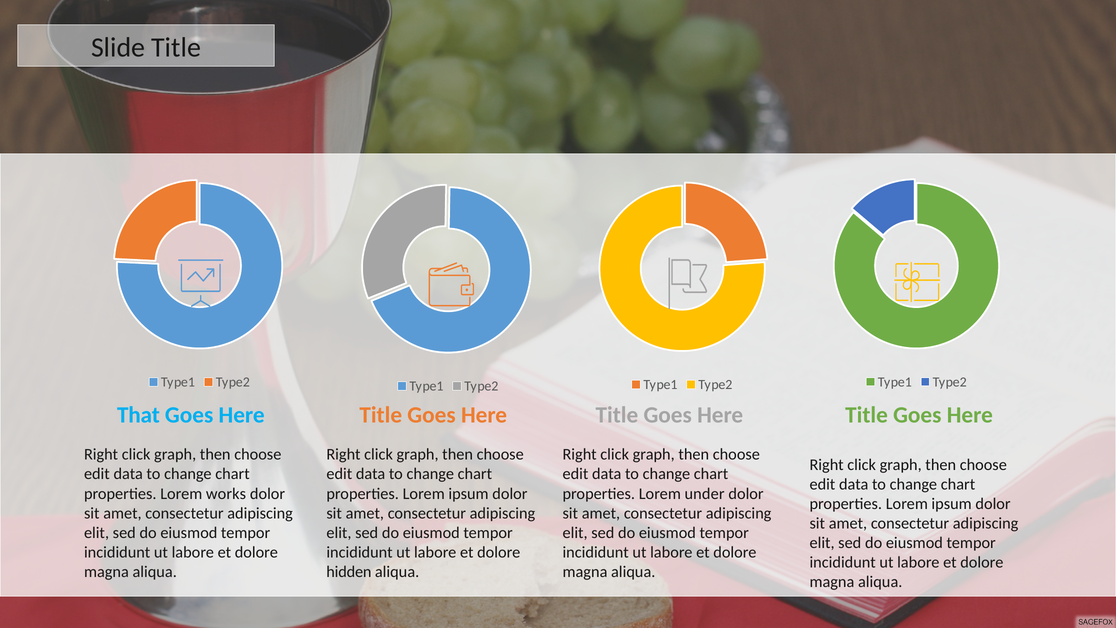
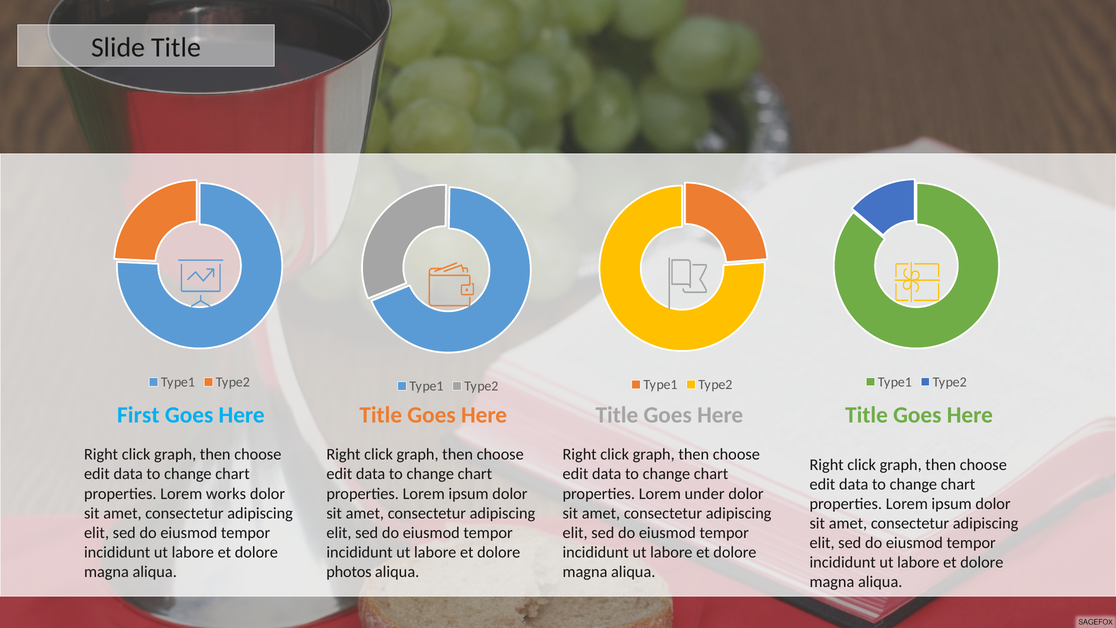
That: That -> First
hidden: hidden -> photos
